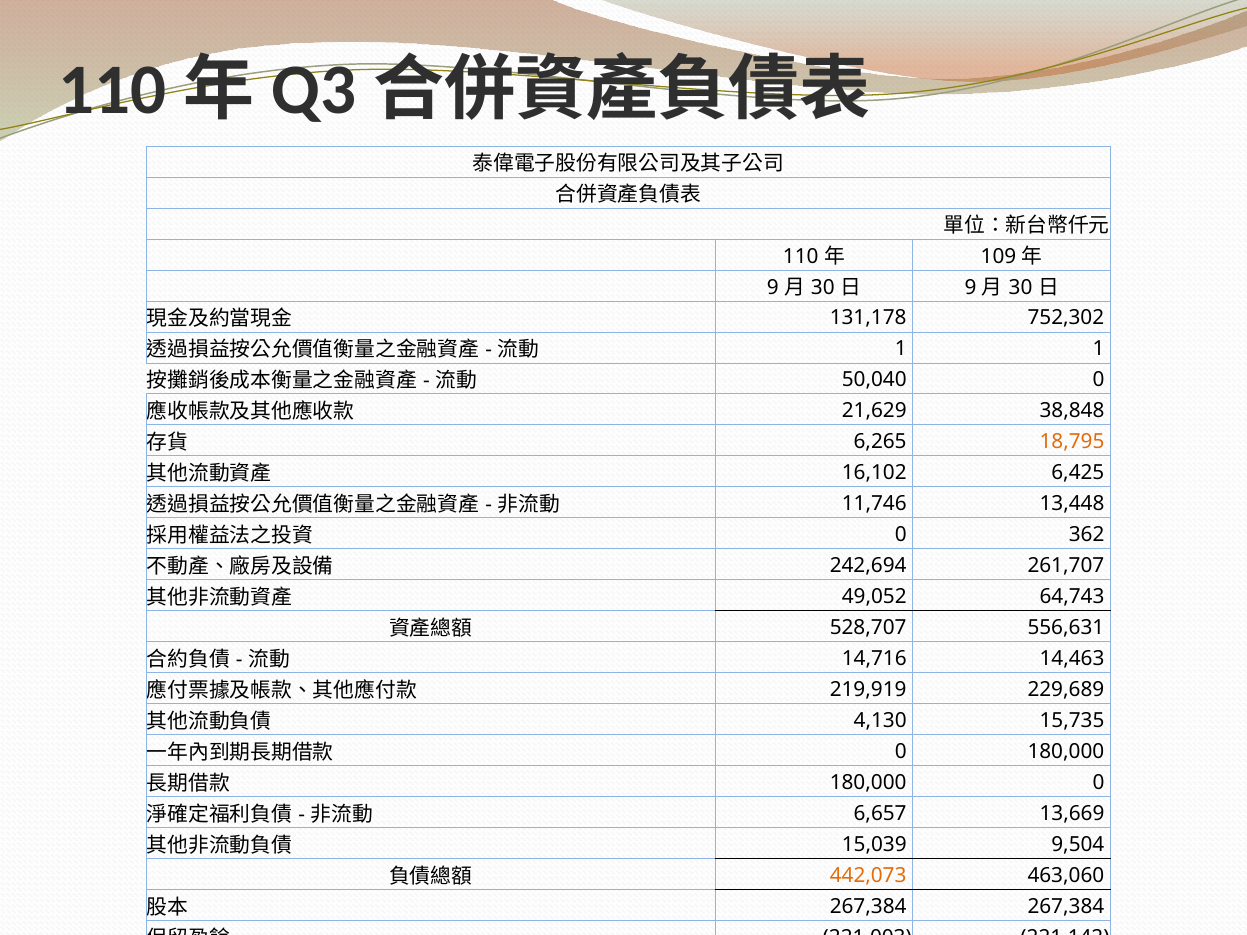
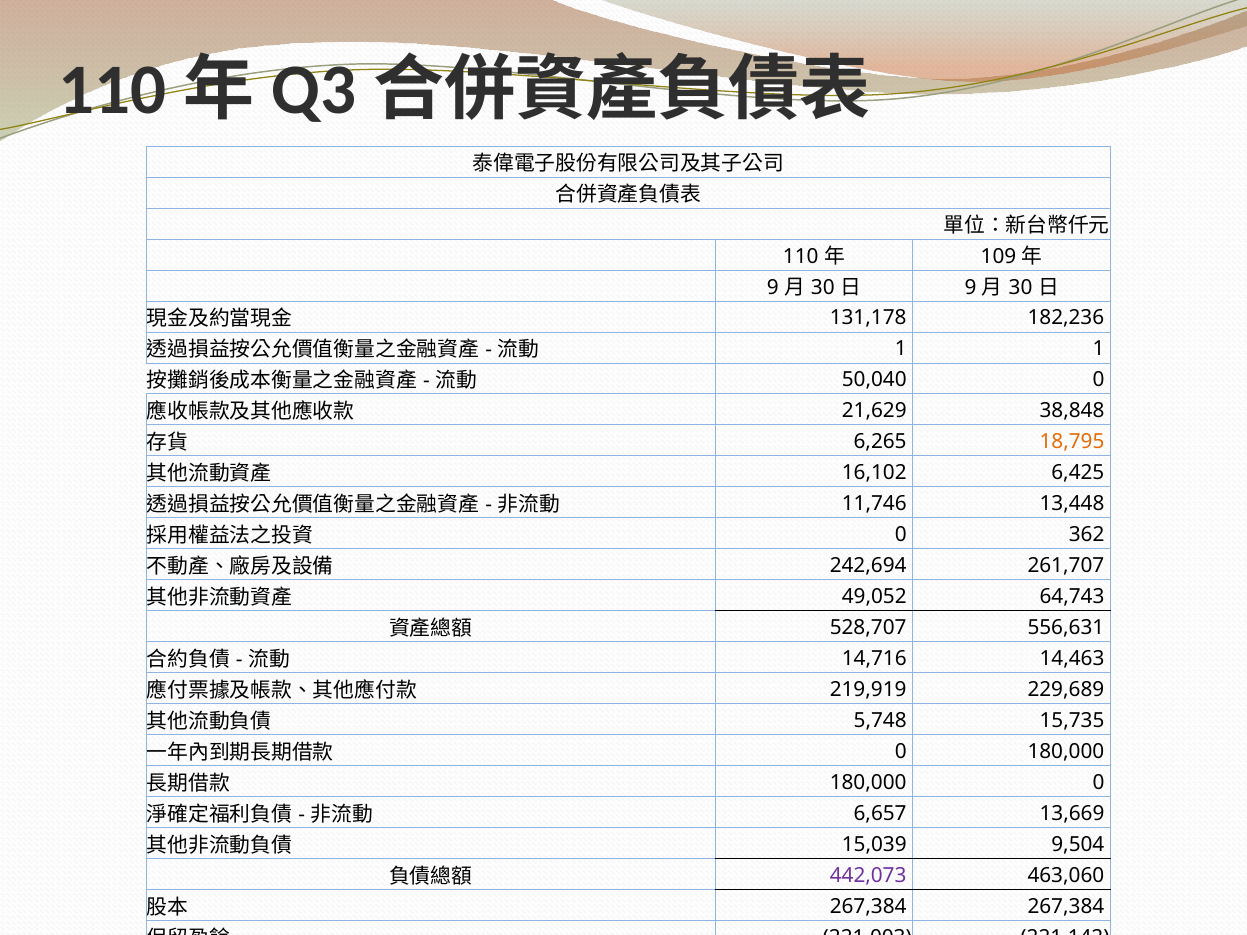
752,302: 752,302 -> 182,236
4,130: 4,130 -> 5,748
442,073 colour: orange -> purple
